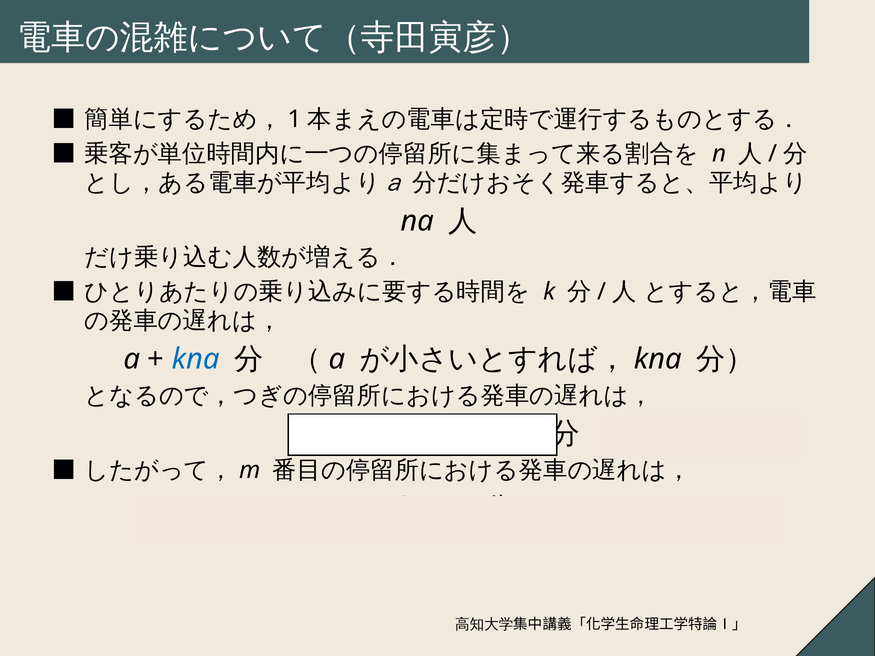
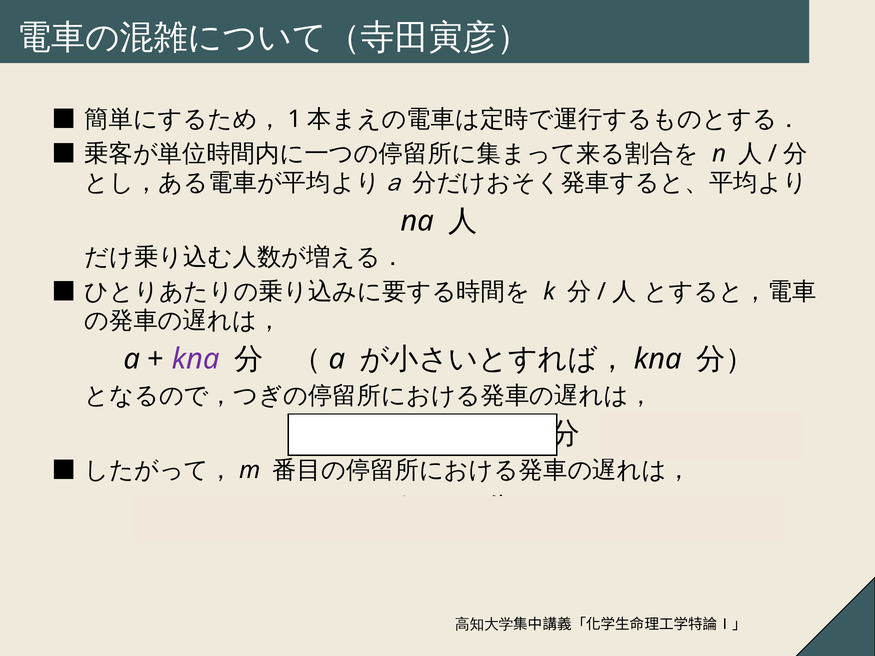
kna at (196, 359) colour: blue -> purple
